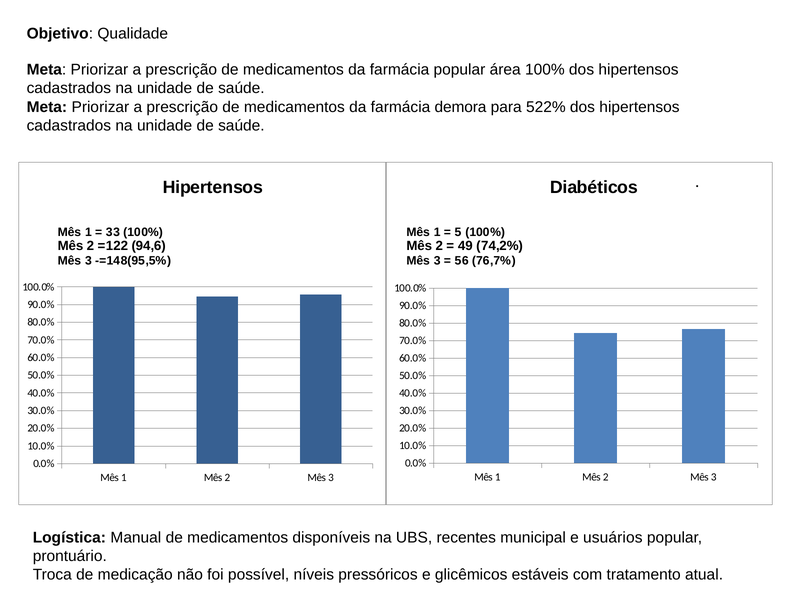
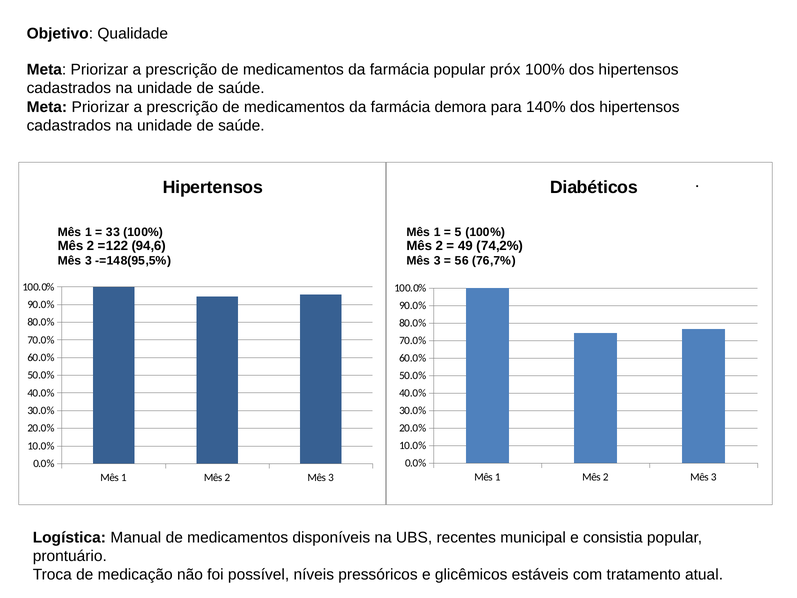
área: área -> próx
522%: 522% -> 140%
usuários: usuários -> consistia
